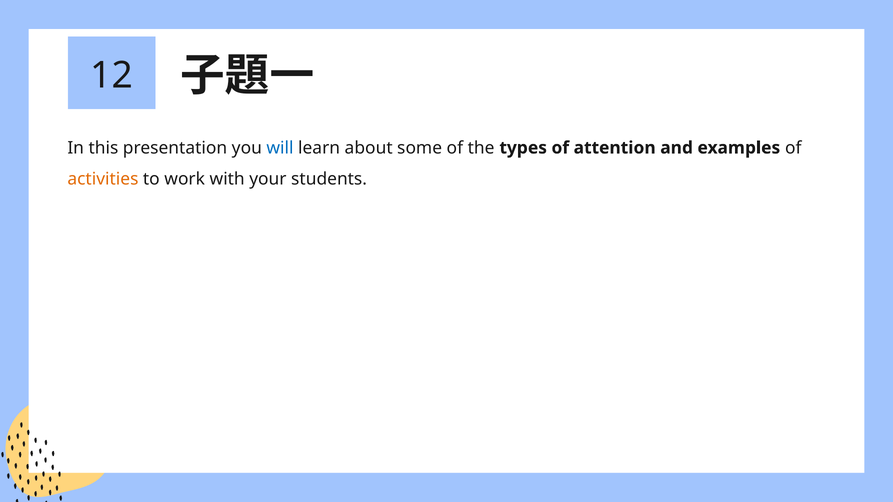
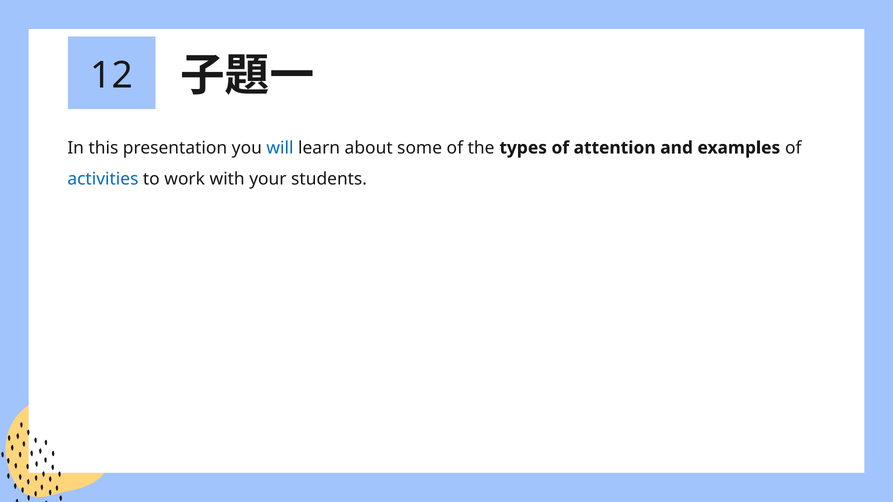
activities colour: orange -> blue
